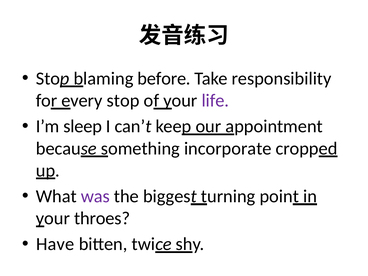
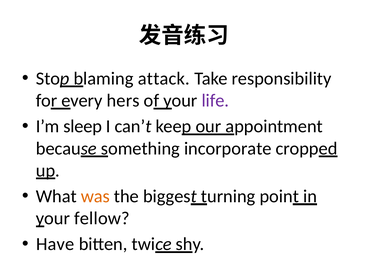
before: before -> attack
every stop: stop -> hers
was colour: purple -> orange
throes: throes -> fellow
